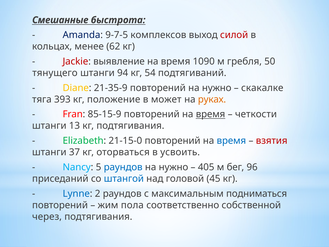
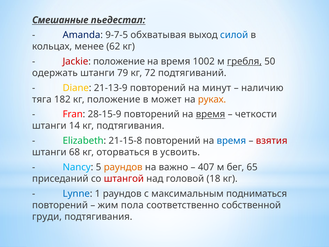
быстрота: быстрота -> пьедестал
комплексов: комплексов -> обхватывая
силой colour: red -> blue
Jackie выявление: выявление -> положение
1090: 1090 -> 1002
гребля underline: none -> present
тянущего: тянущего -> одержать
94: 94 -> 79
54: 54 -> 72
21-35-9: 21-35-9 -> 21-13-9
повторений на нужно: нужно -> минут
скакалке: скакалке -> наличию
393: 393 -> 182
85-15-9: 85-15-9 -> 28-15-9
13: 13 -> 14
21-15-0: 21-15-0 -> 21-15-8
37: 37 -> 68
раундов at (123, 167) colour: blue -> orange
нужно at (173, 167): нужно -> важно
405: 405 -> 407
96: 96 -> 65
штангой colour: blue -> red
45: 45 -> 18
2: 2 -> 1
через: через -> груди
